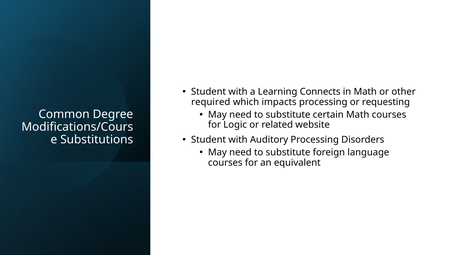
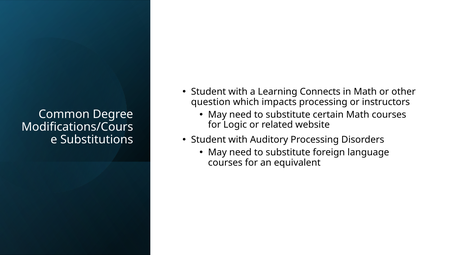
required: required -> question
requesting: requesting -> instructors
